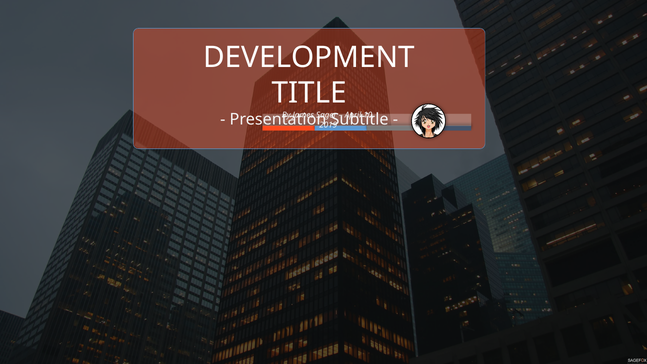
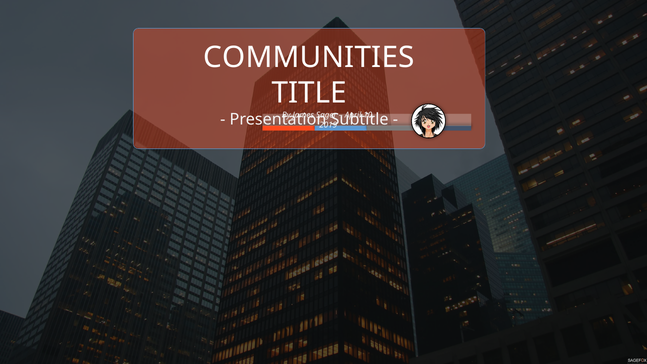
DEVELOPMENT: DEVELOPMENT -> COMMUNITIES
